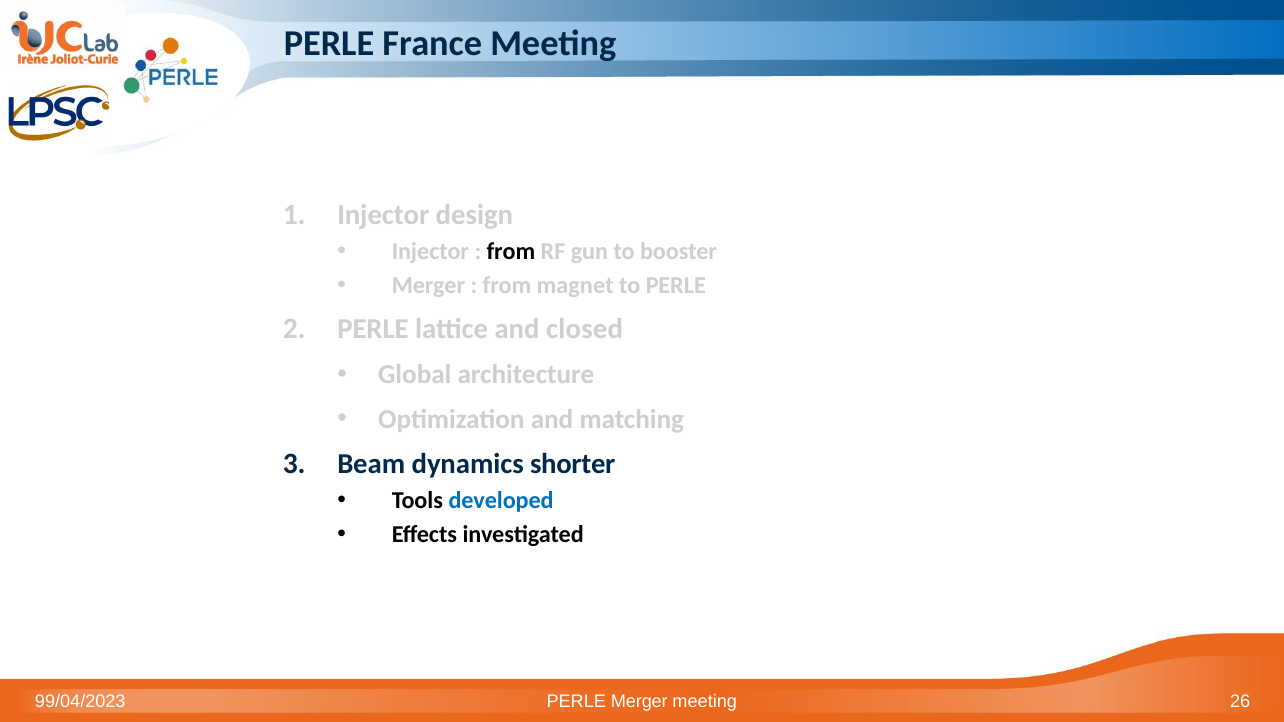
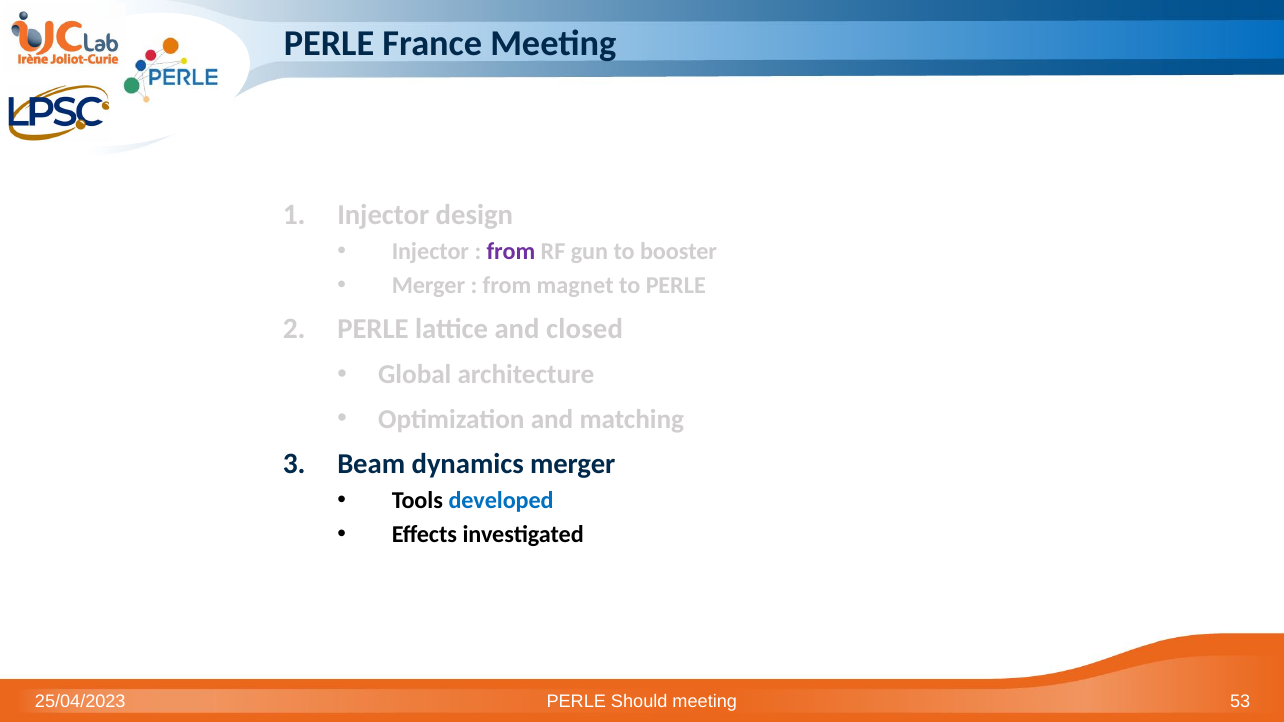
from at (511, 252) colour: black -> purple
dynamics shorter: shorter -> merger
99/04/2023: 99/04/2023 -> 25/04/2023
PERLE Merger: Merger -> Should
26: 26 -> 53
